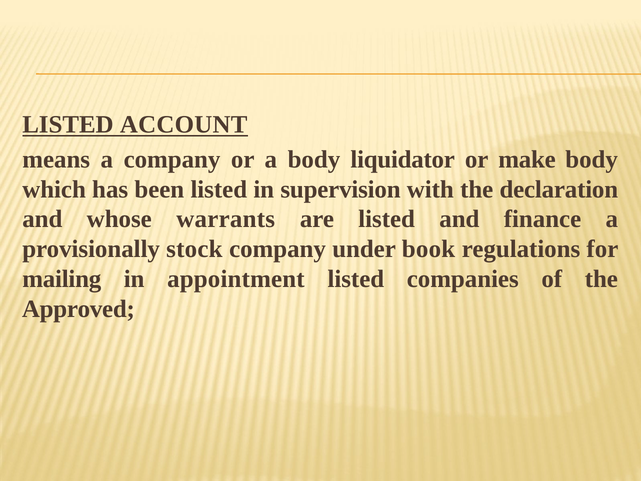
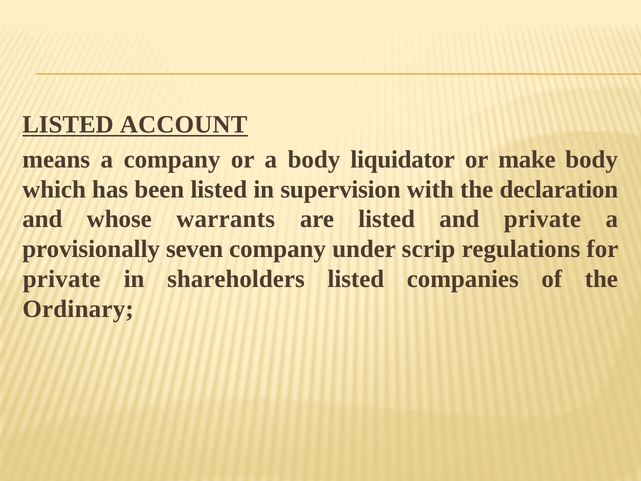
and finance: finance -> private
stock: stock -> seven
book: book -> scrip
mailing at (62, 279): mailing -> private
appointment: appointment -> shareholders
Approved: Approved -> Ordinary
